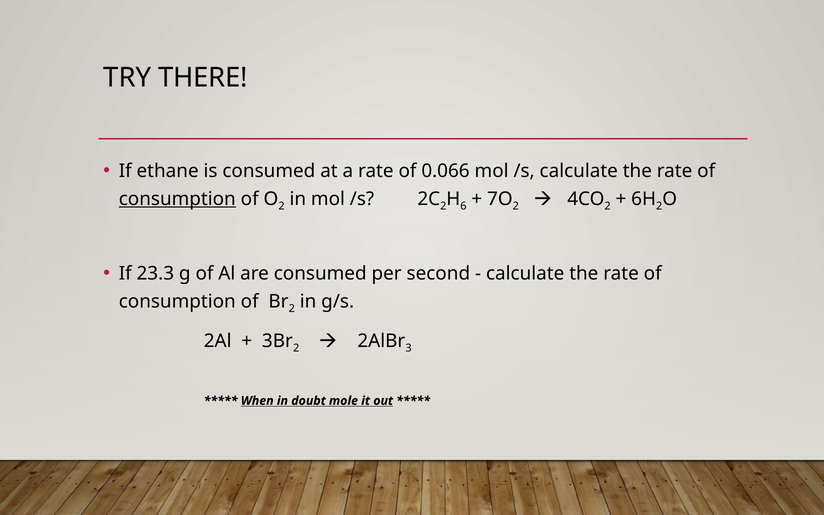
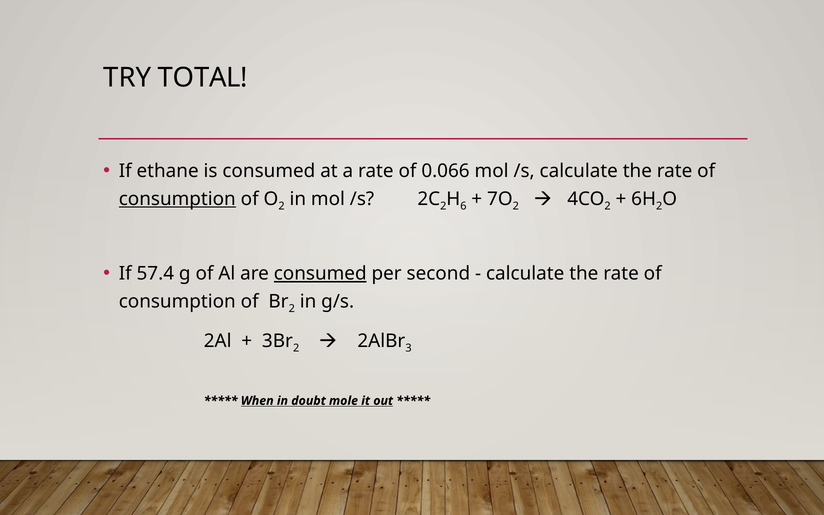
THERE: THERE -> TOTAL
23.3: 23.3 -> 57.4
consumed at (320, 274) underline: none -> present
